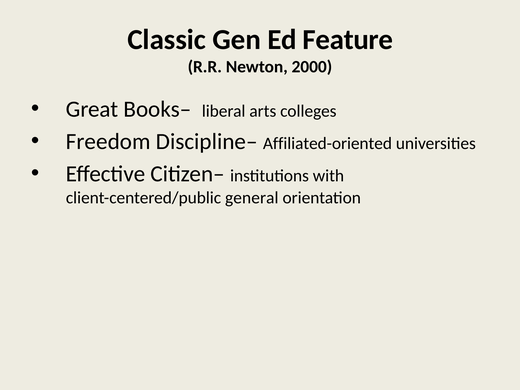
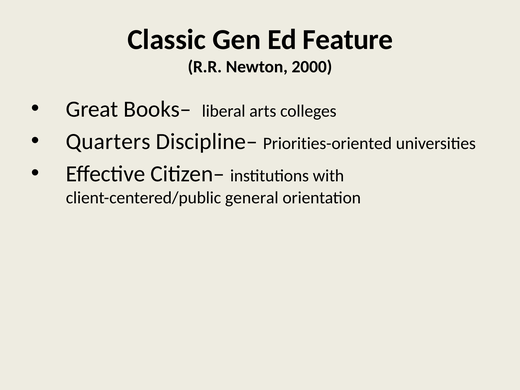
Freedom: Freedom -> Quarters
Affiliated-oriented: Affiliated-oriented -> Priorities-oriented
